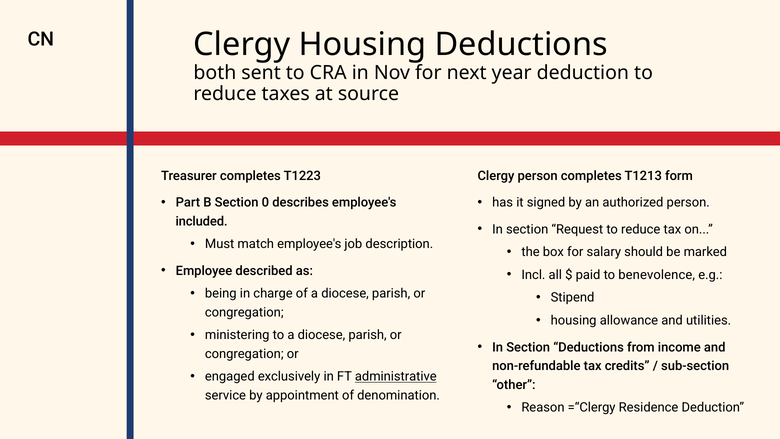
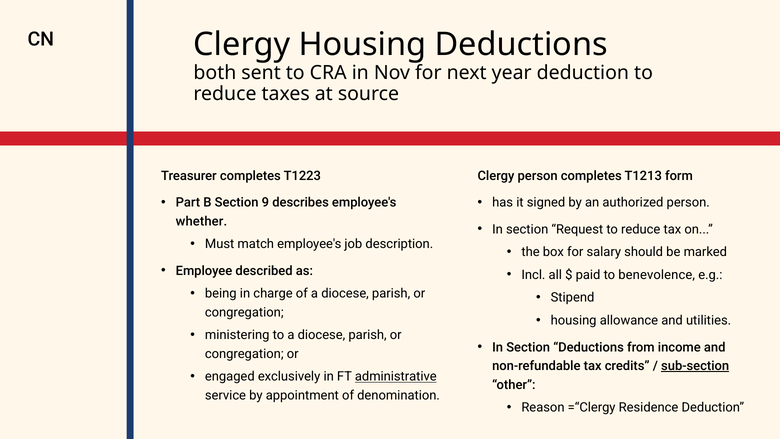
0: 0 -> 9
included: included -> whether
sub-section underline: none -> present
